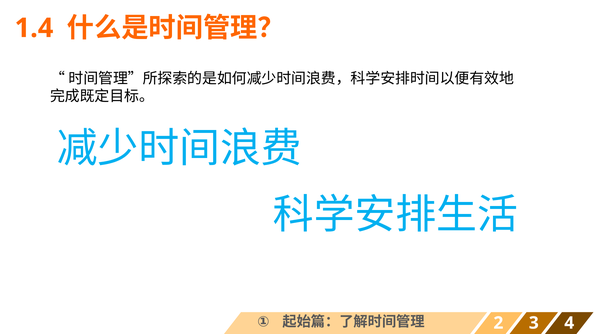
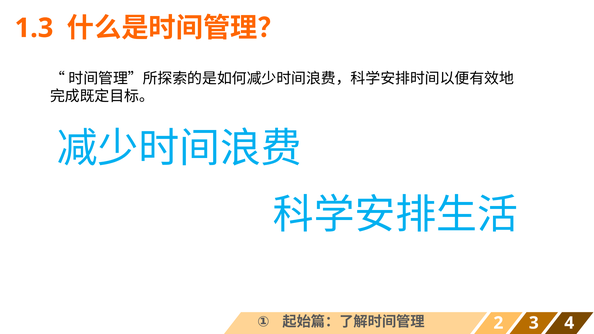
1.4: 1.4 -> 1.3
